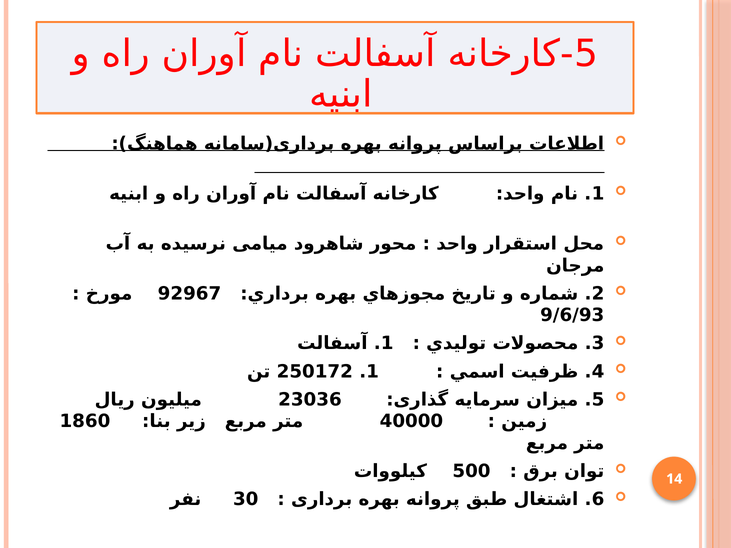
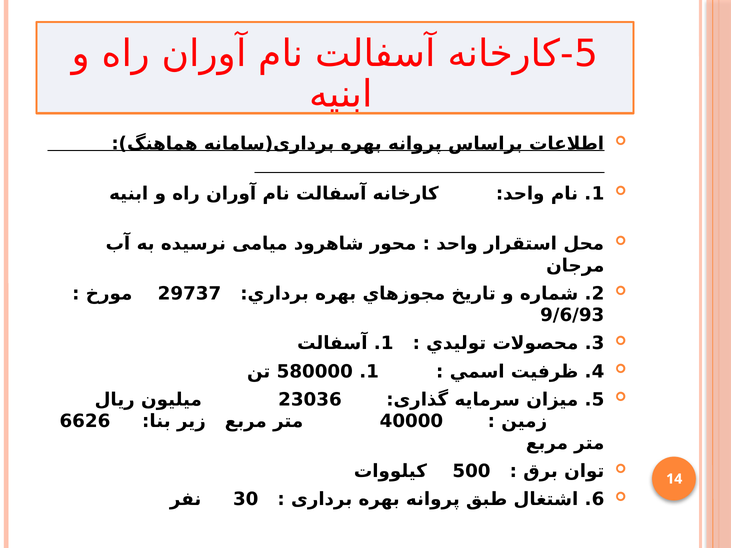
92967: 92967 -> 29737
250172: 250172 -> 580000
1860: 1860 -> 6626
